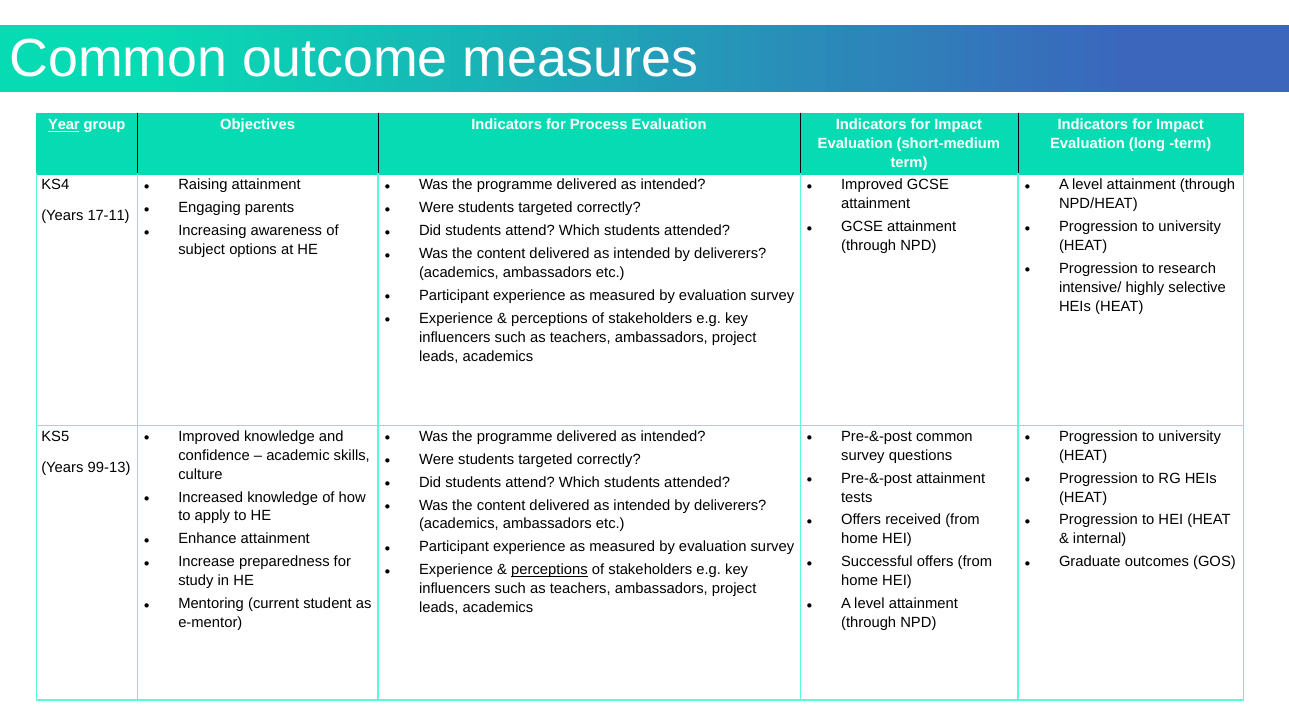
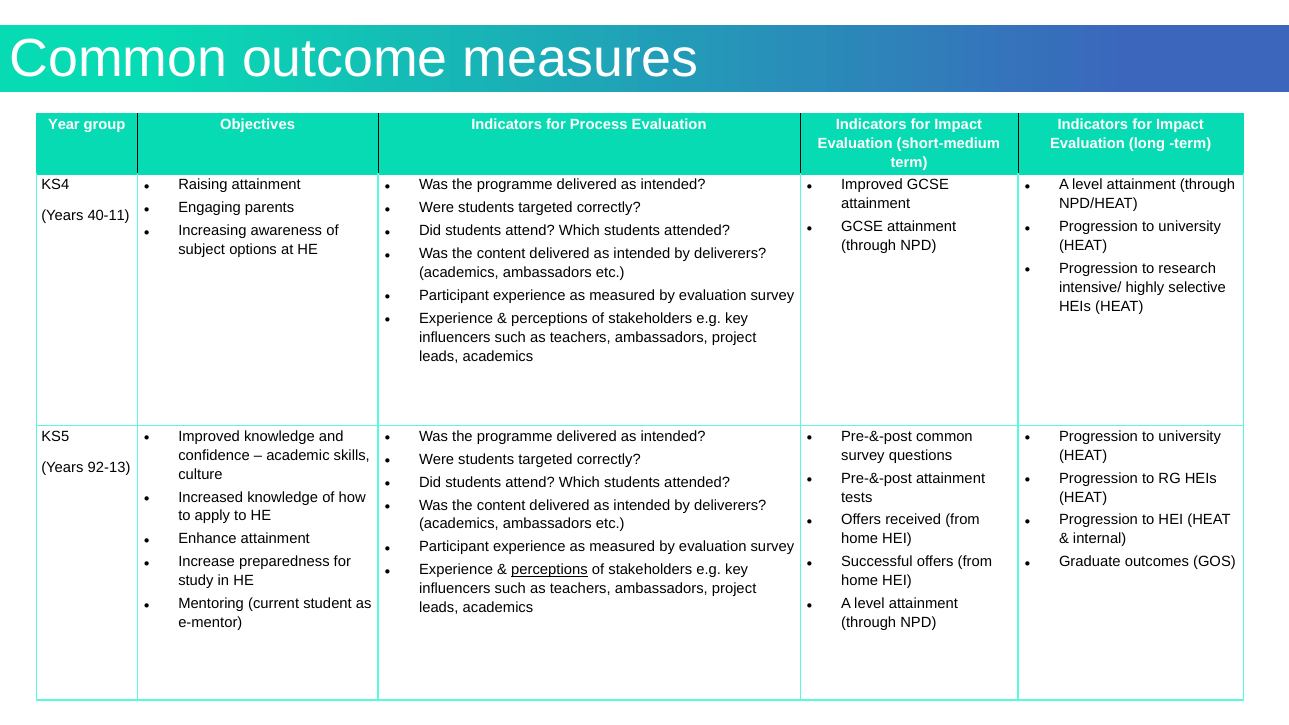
Year underline: present -> none
17-11: 17-11 -> 40-11
99-13: 99-13 -> 92-13
